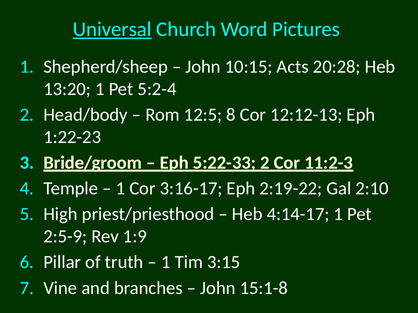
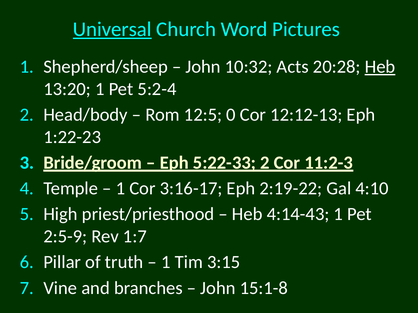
10:15: 10:15 -> 10:32
Heb at (380, 67) underline: none -> present
8: 8 -> 0
2:10: 2:10 -> 4:10
4:14-17: 4:14-17 -> 4:14-43
1:9: 1:9 -> 1:7
